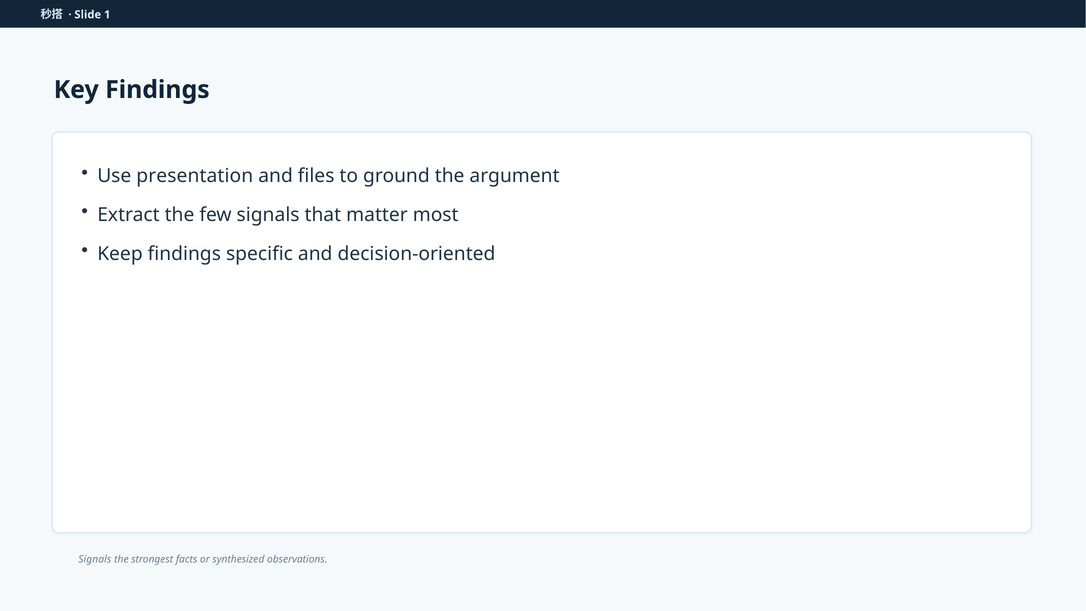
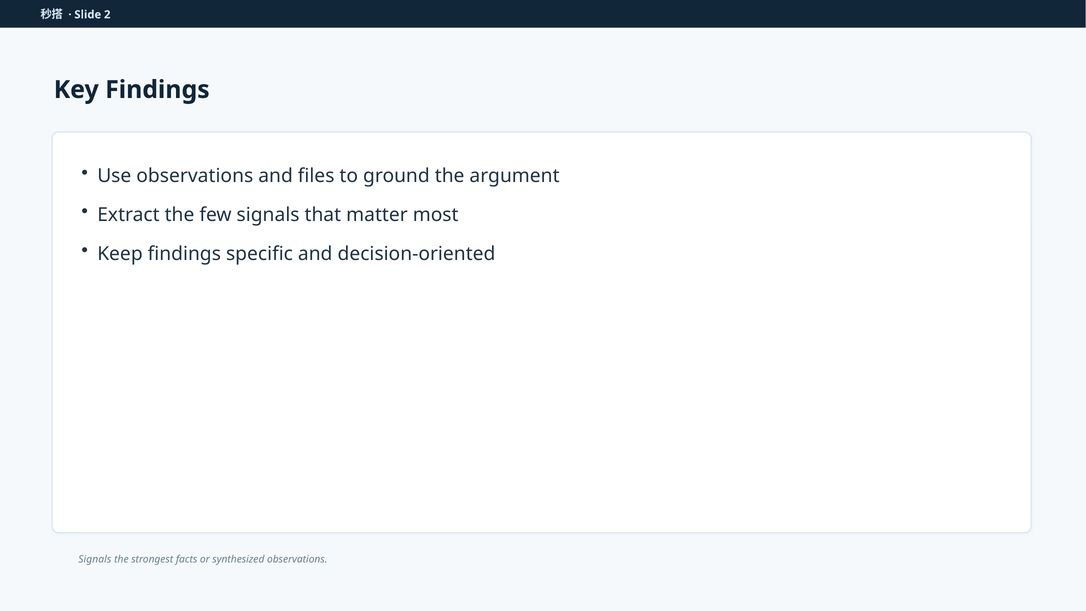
1: 1 -> 2
Use presentation: presentation -> observations
